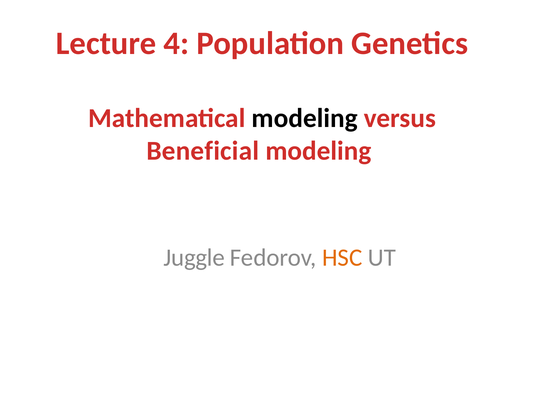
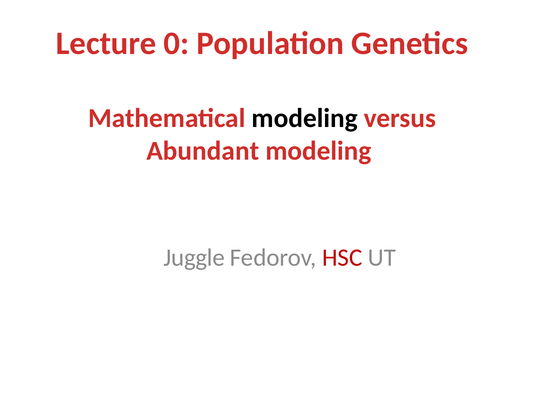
4: 4 -> 0
Beneficial: Beneficial -> Abundant
HSC colour: orange -> red
